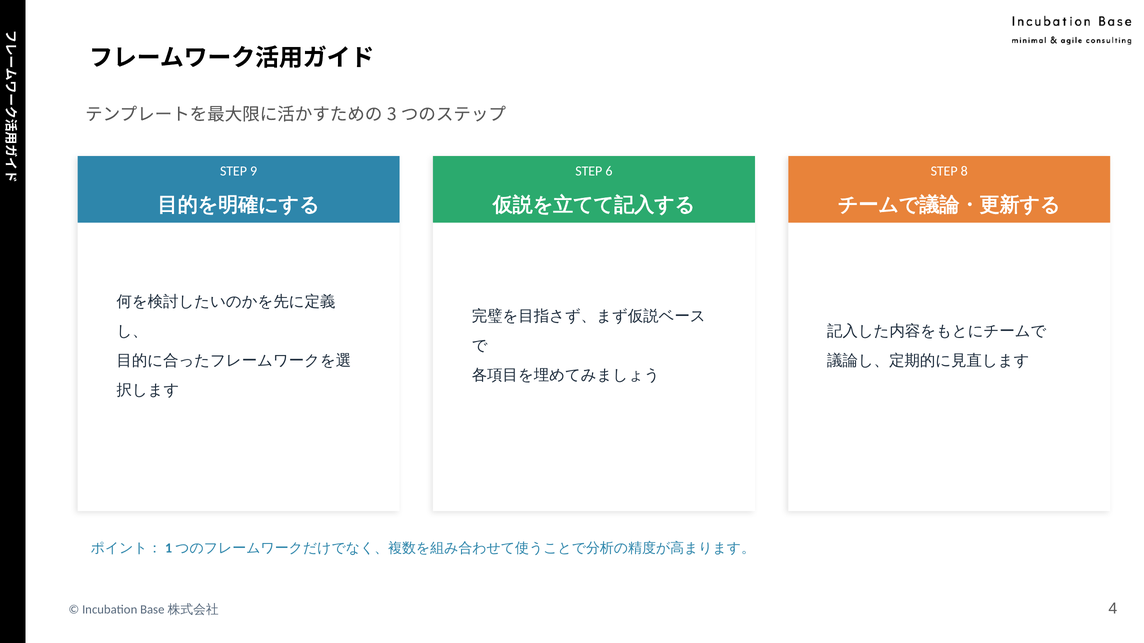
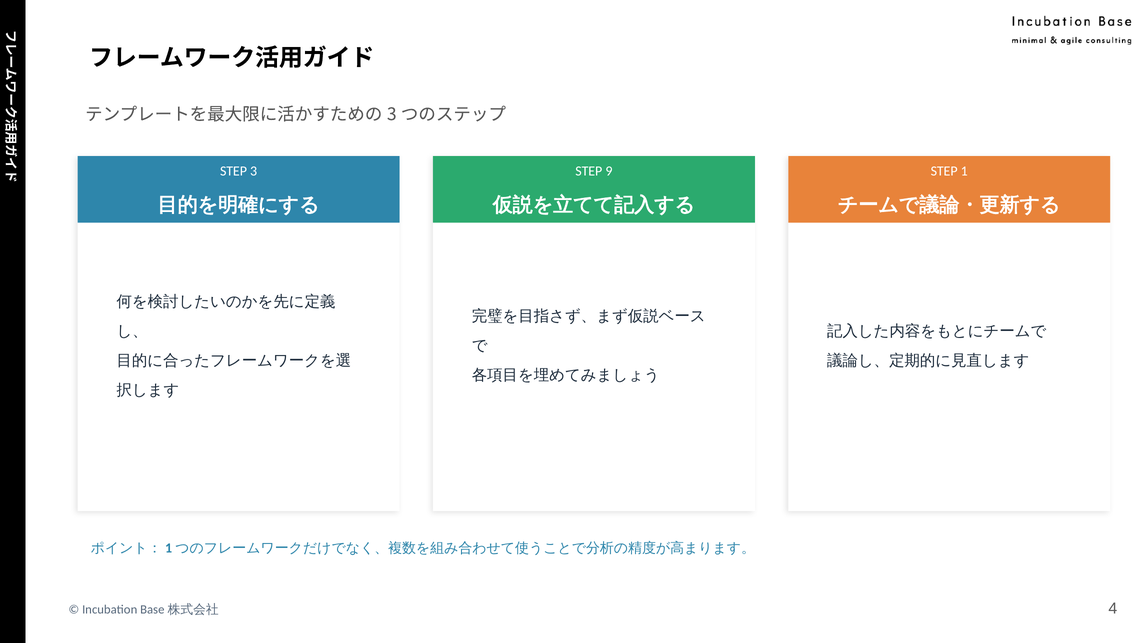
9: 9 -> 3
6: 6 -> 9
8: 8 -> 1
